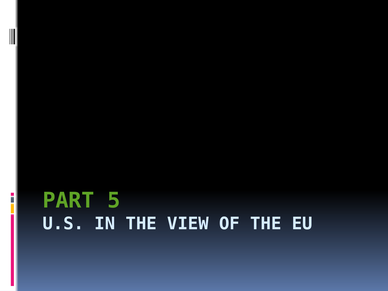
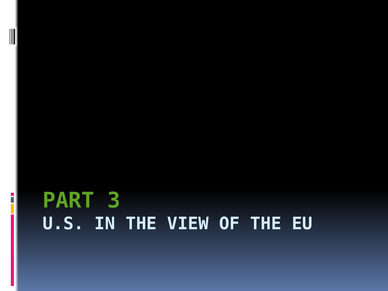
5: 5 -> 3
